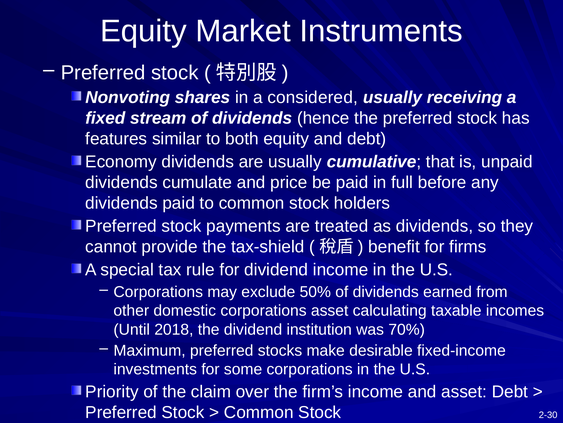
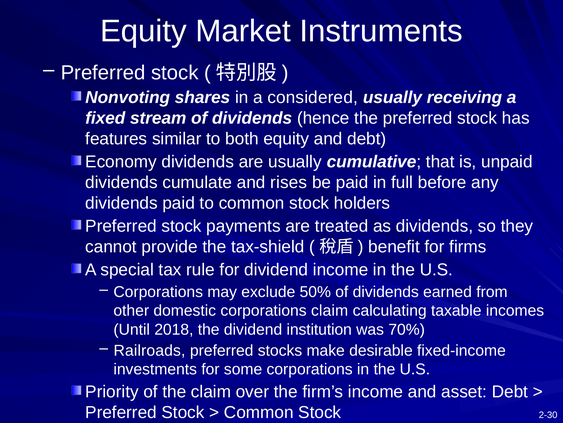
price: price -> rises
corporations asset: asset -> claim
Maximum: Maximum -> Railroads
